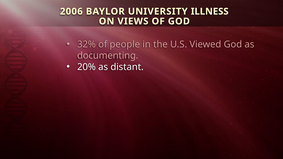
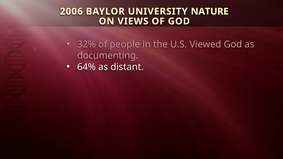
ILLNESS: ILLNESS -> NATURE
20%: 20% -> 64%
